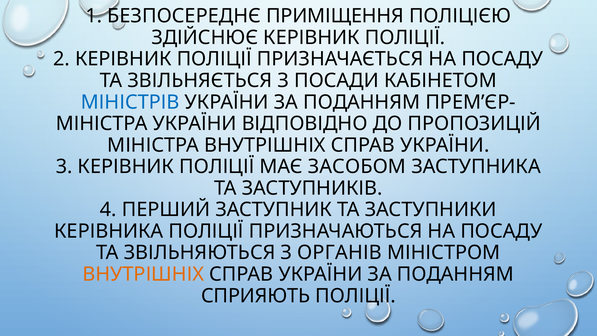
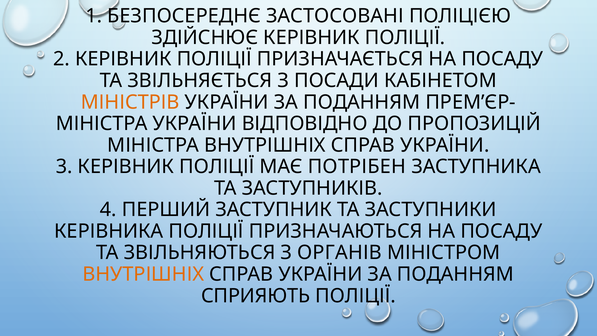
ПРИМІЩЕННЯ: ПРИМІЩЕННЯ -> ЗАСТОСОВАНІ
МІНІСТРІВ colour: blue -> orange
ЗАСОБОМ: ЗАСОБОМ -> ПОТРІБЕН
